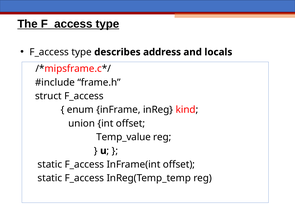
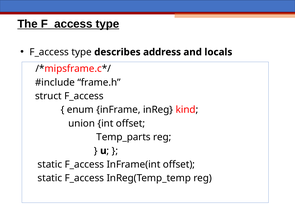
Temp_value: Temp_value -> Temp_parts
